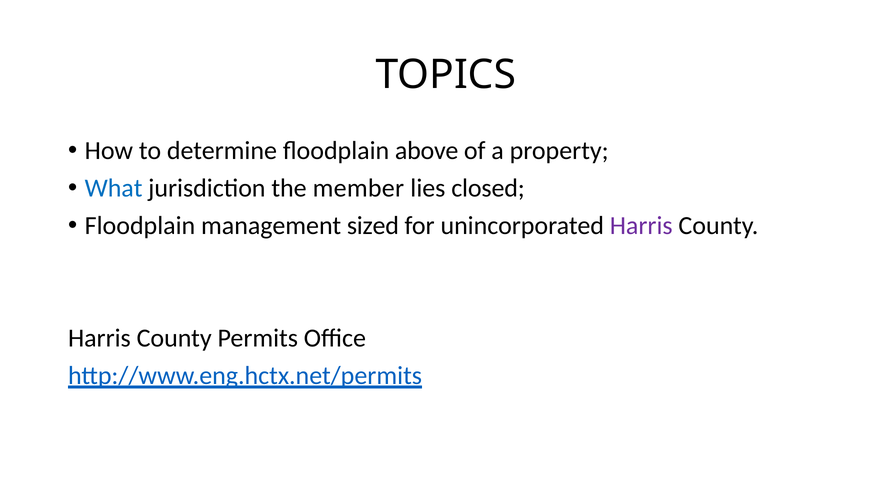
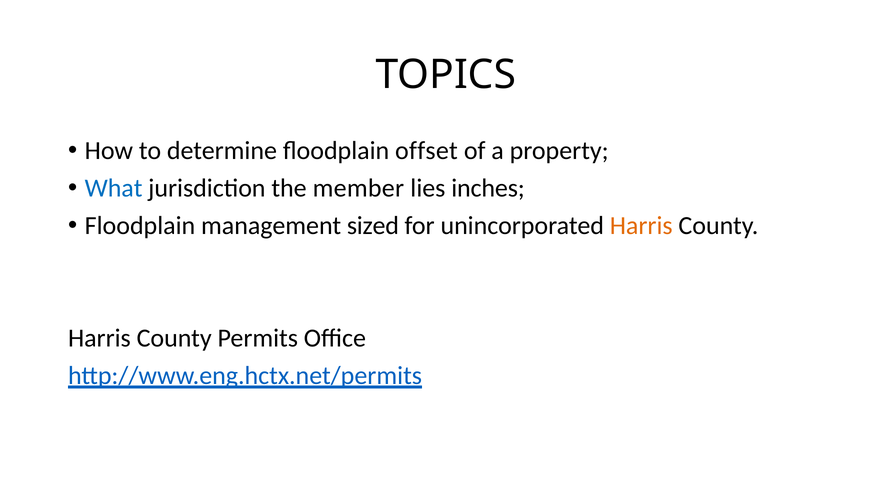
above: above -> offset
closed: closed -> inches
Harris at (641, 226) colour: purple -> orange
